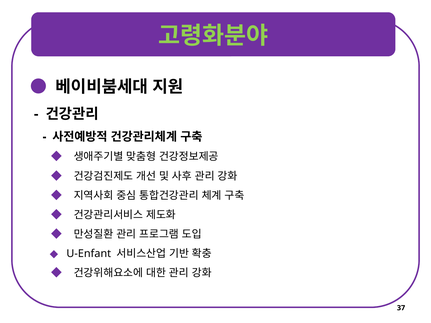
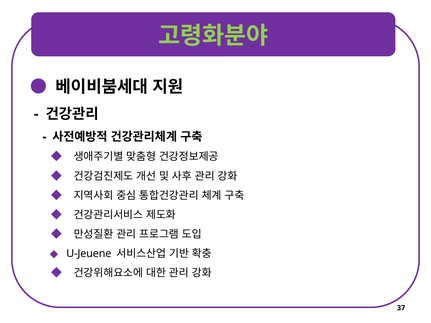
U-Enfant: U-Enfant -> U-Jeuene
